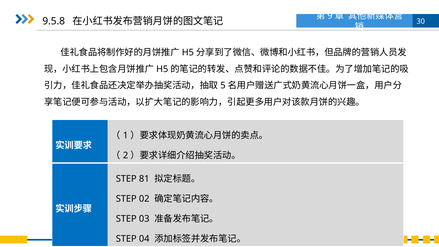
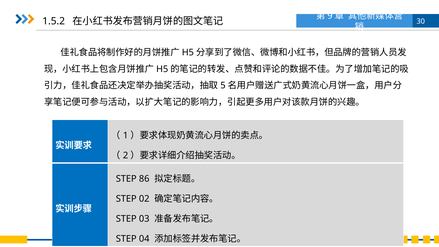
9.5.8: 9.5.8 -> 1.5.2
81: 81 -> 86
